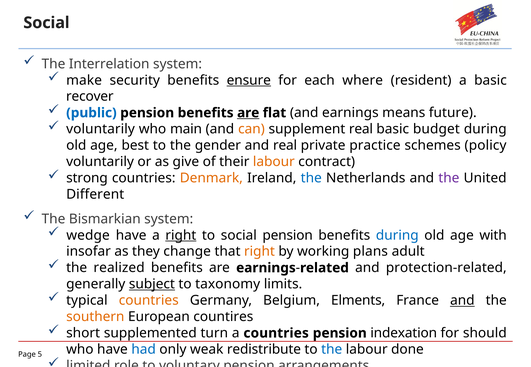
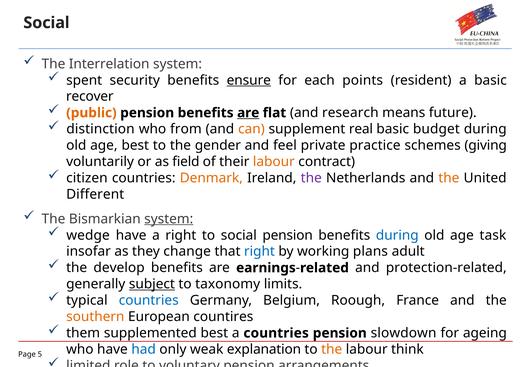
make: make -> spent
where: where -> points
public colour: blue -> orange
and earnings: earnings -> research
voluntarily at (101, 129): voluntarily -> distinction
main: main -> from
and real: real -> feel
policy: policy -> giving
give: give -> field
strong: strong -> citizen
the at (311, 178) colour: blue -> purple
the at (449, 178) colour: purple -> orange
system at (169, 219) underline: none -> present
right at (181, 236) underline: present -> none
with: with -> task
right at (259, 252) colour: orange -> blue
realized: realized -> develop
countries at (149, 301) colour: orange -> blue
Elments: Elments -> Roough
and at (462, 301) underline: present -> none
short: short -> them
supplemented turn: turn -> best
indexation: indexation -> slowdown
should: should -> ageing
redistribute: redistribute -> explanation
the at (332, 350) colour: blue -> orange
done: done -> think
